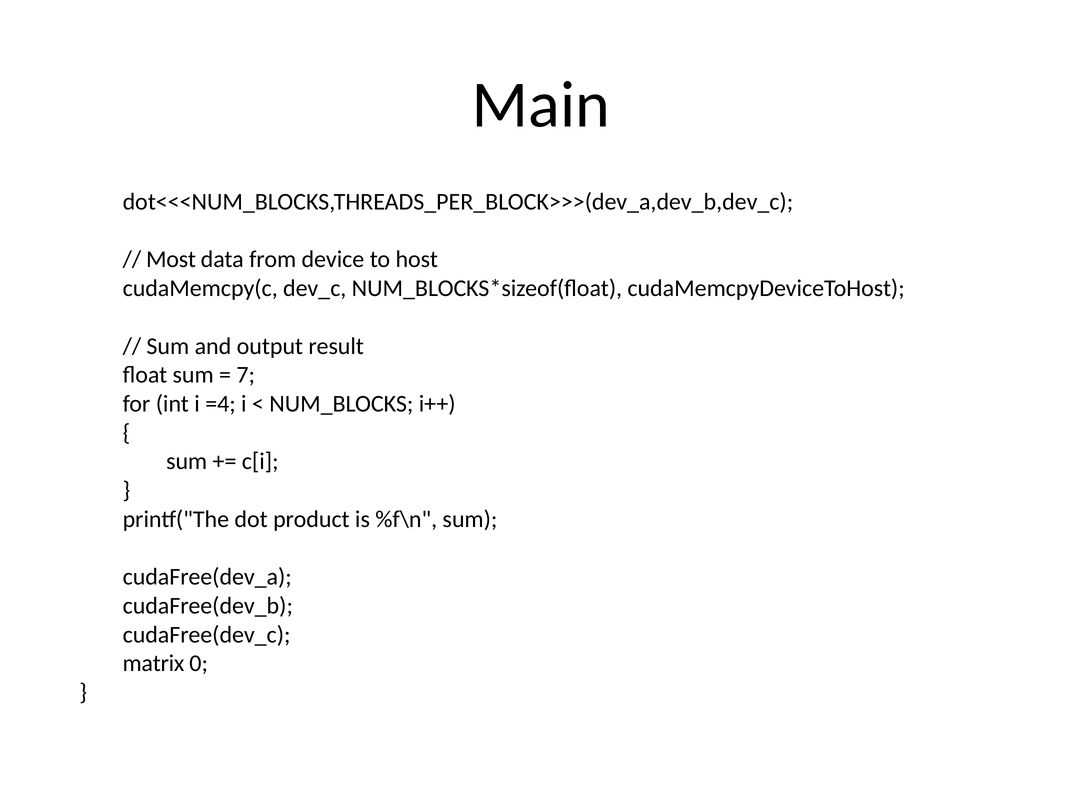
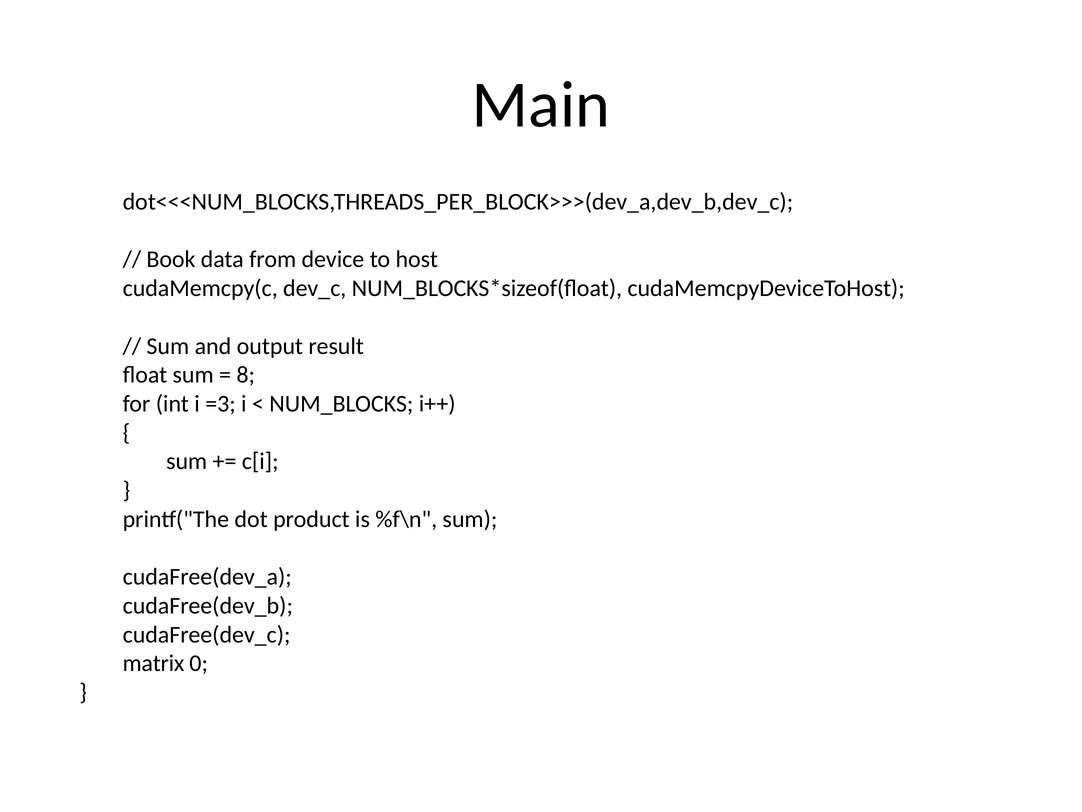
Most: Most -> Book
7: 7 -> 8
=4: =4 -> =3
